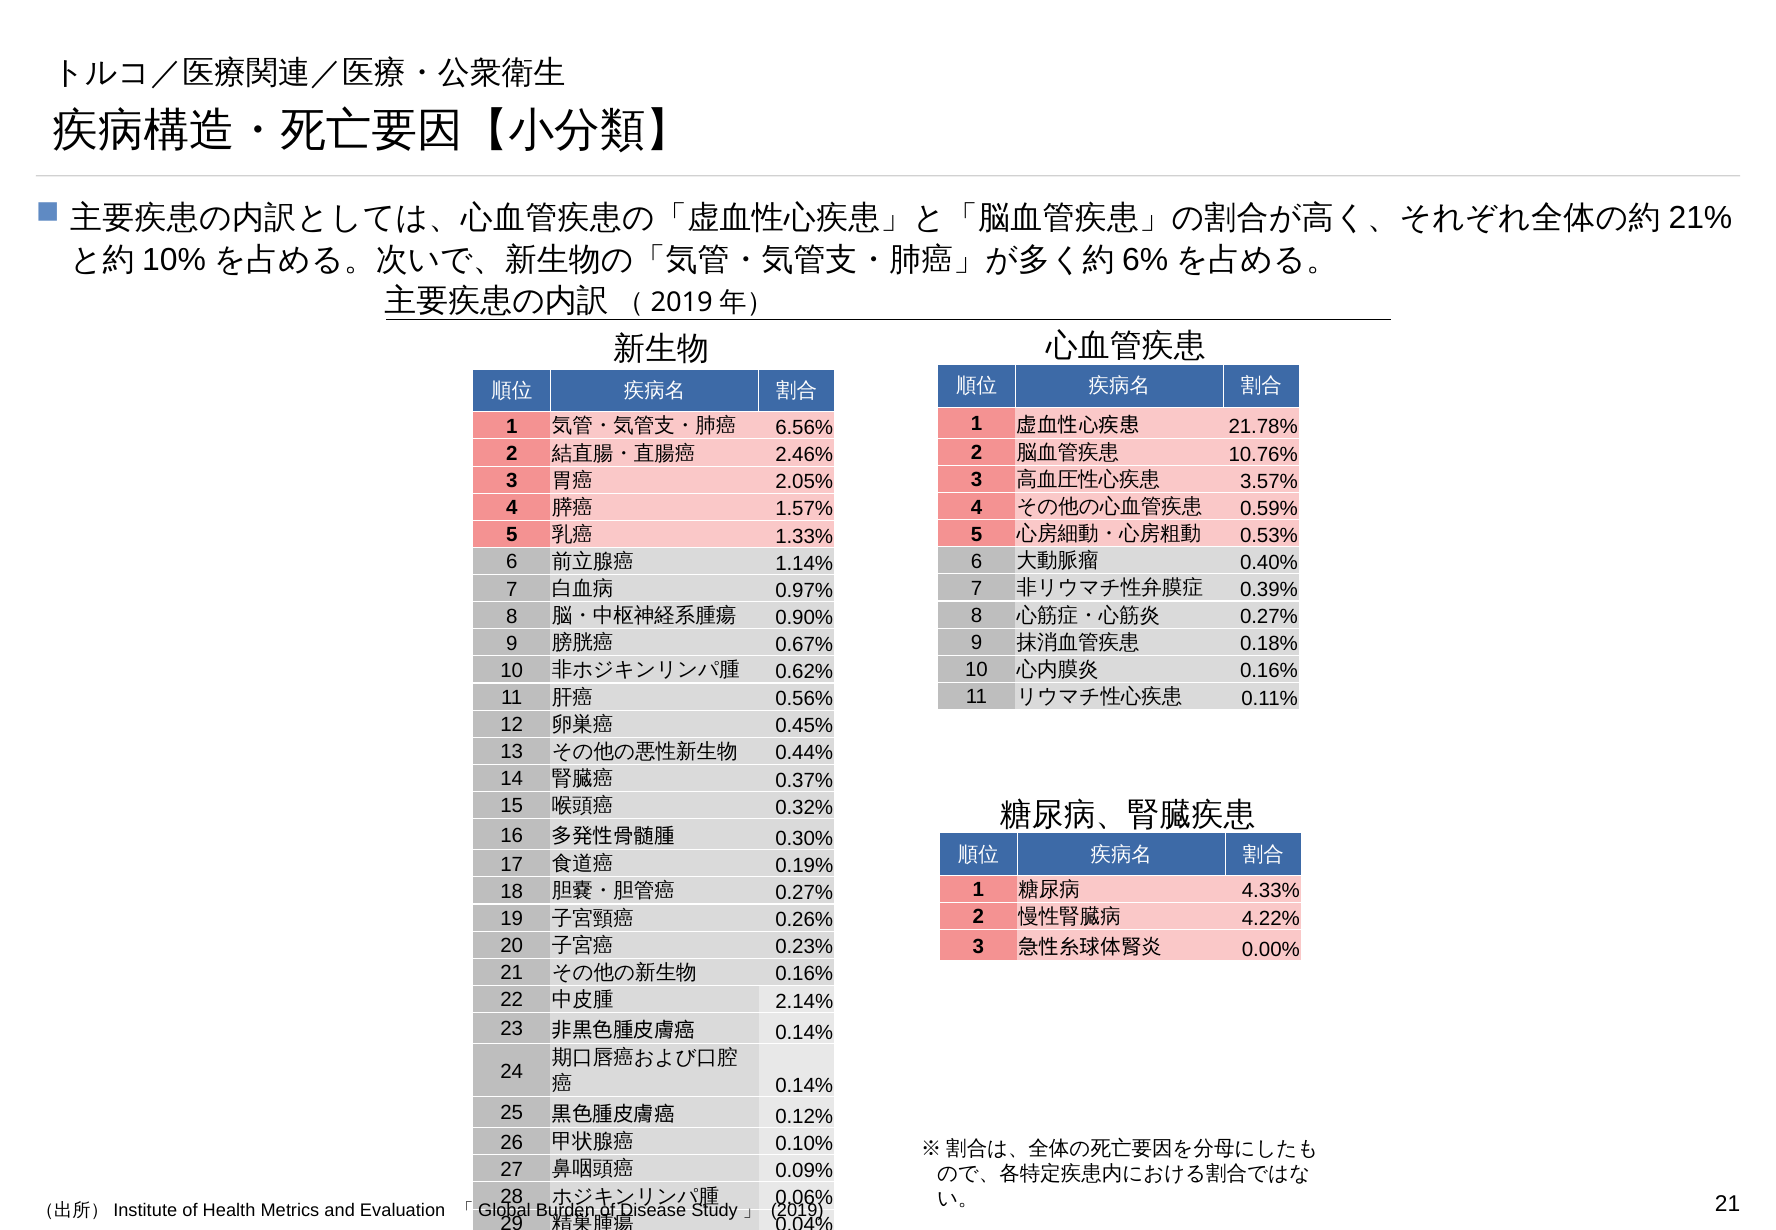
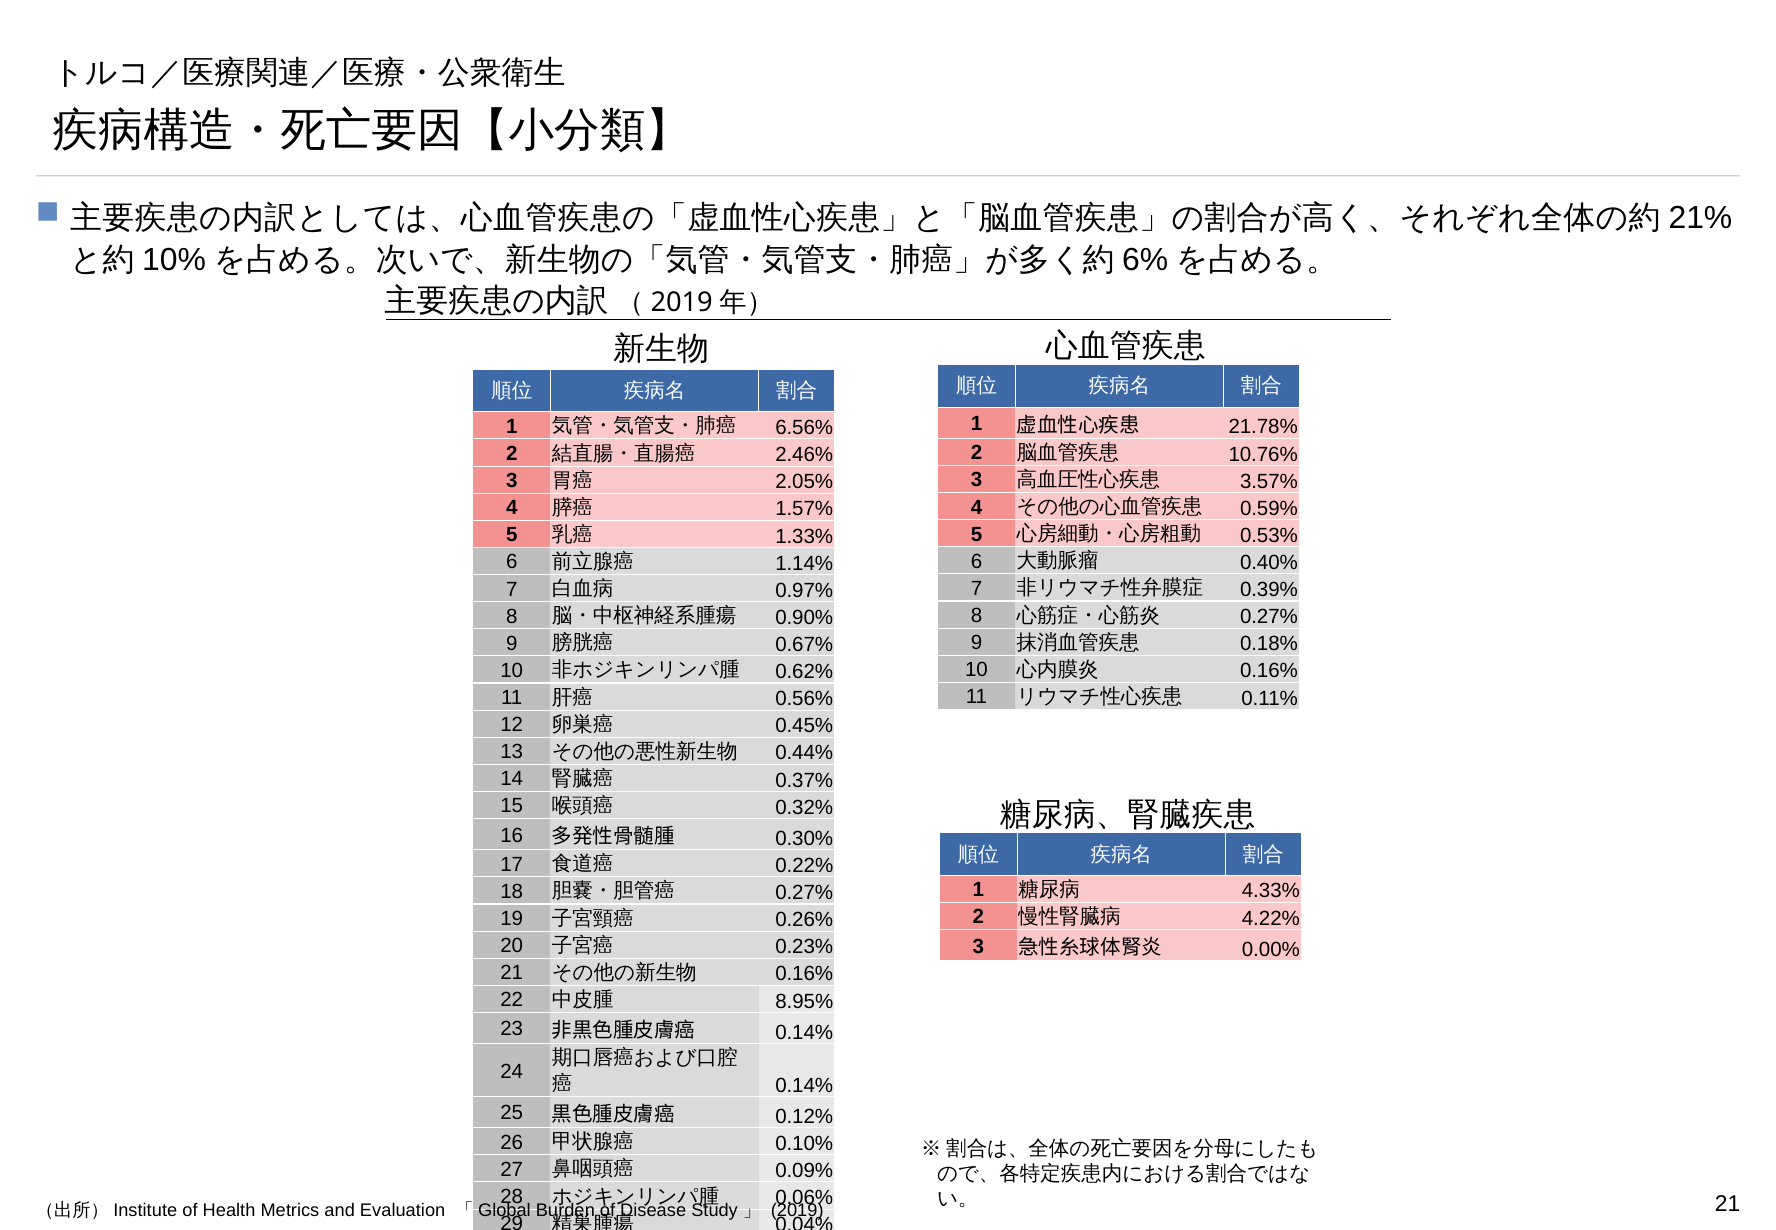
0.19%: 0.19% -> 0.22%
2.14%: 2.14% -> 8.95%
